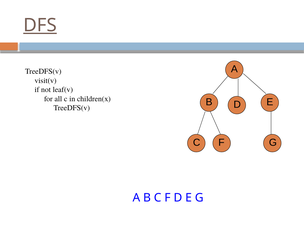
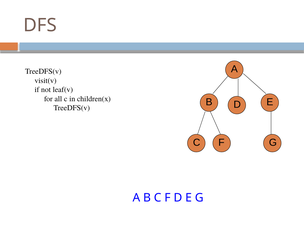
DFS underline: present -> none
